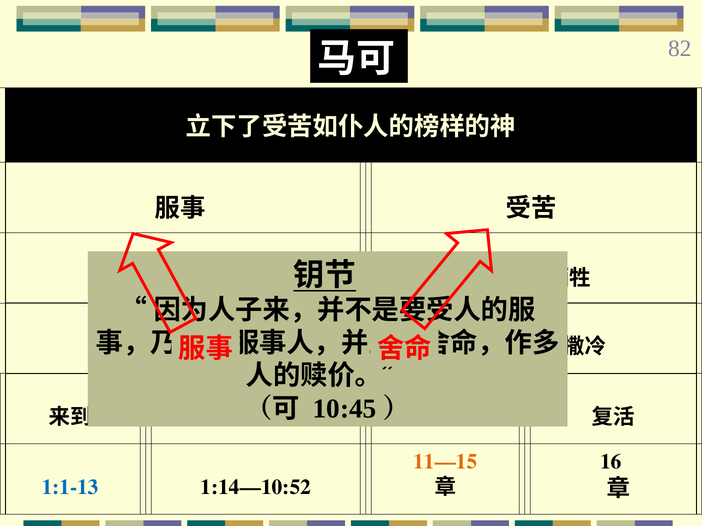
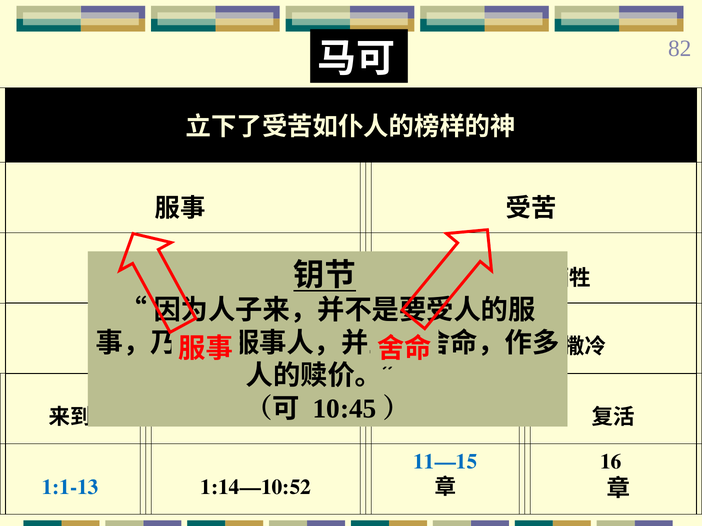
11—15 colour: orange -> blue
